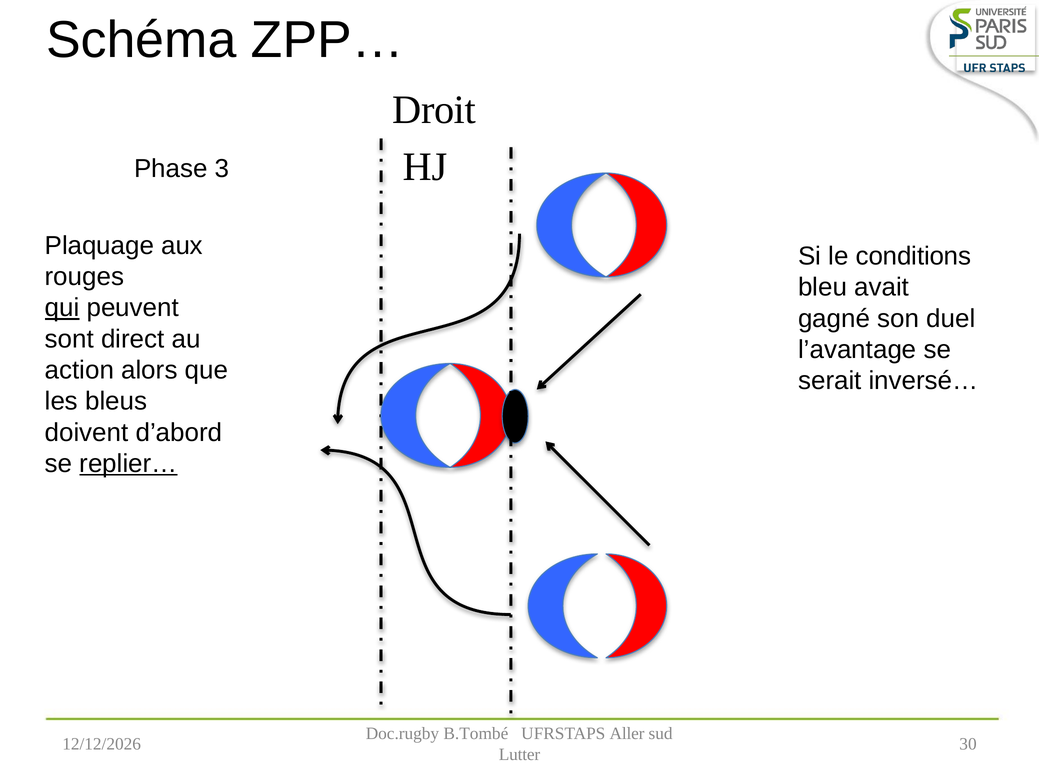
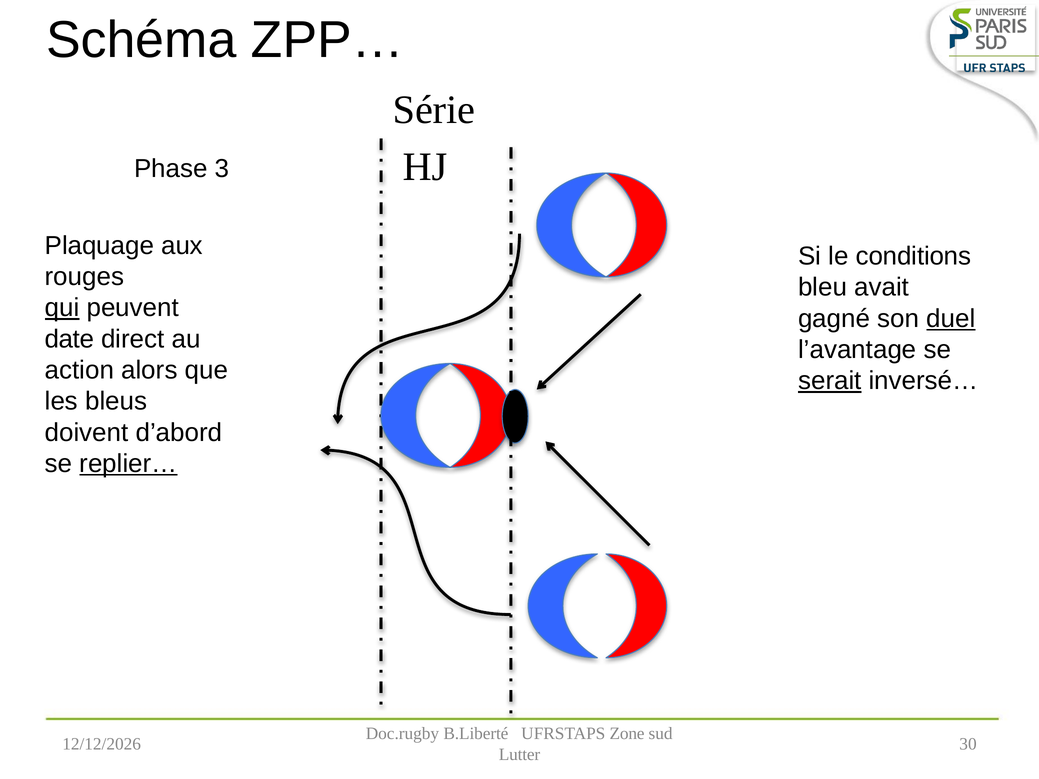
Droit: Droit -> Série
duel underline: none -> present
sont: sont -> date
serait underline: none -> present
B.Tombé: B.Tombé -> B.Liberté
Aller: Aller -> Zone
